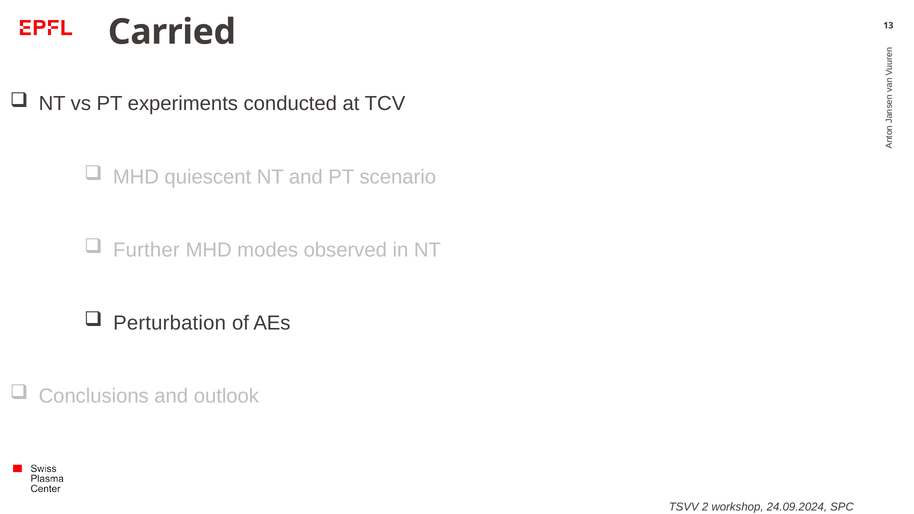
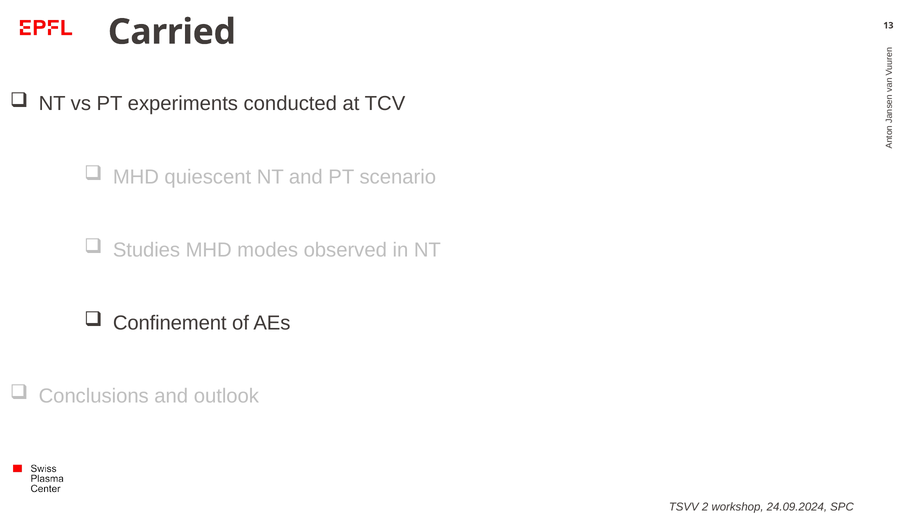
Further: Further -> Studies
Perturbation: Perturbation -> Confinement
